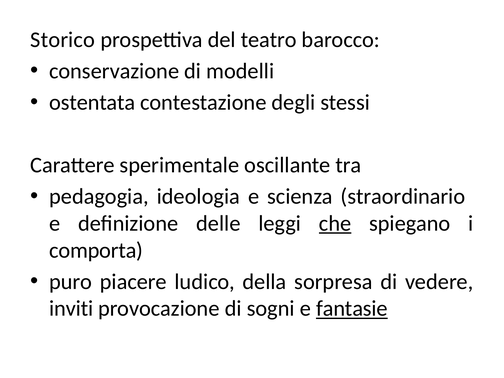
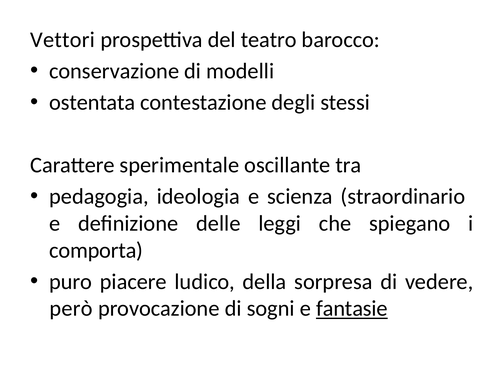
Storico: Storico -> Vettori
che underline: present -> none
inviti: inviti -> però
